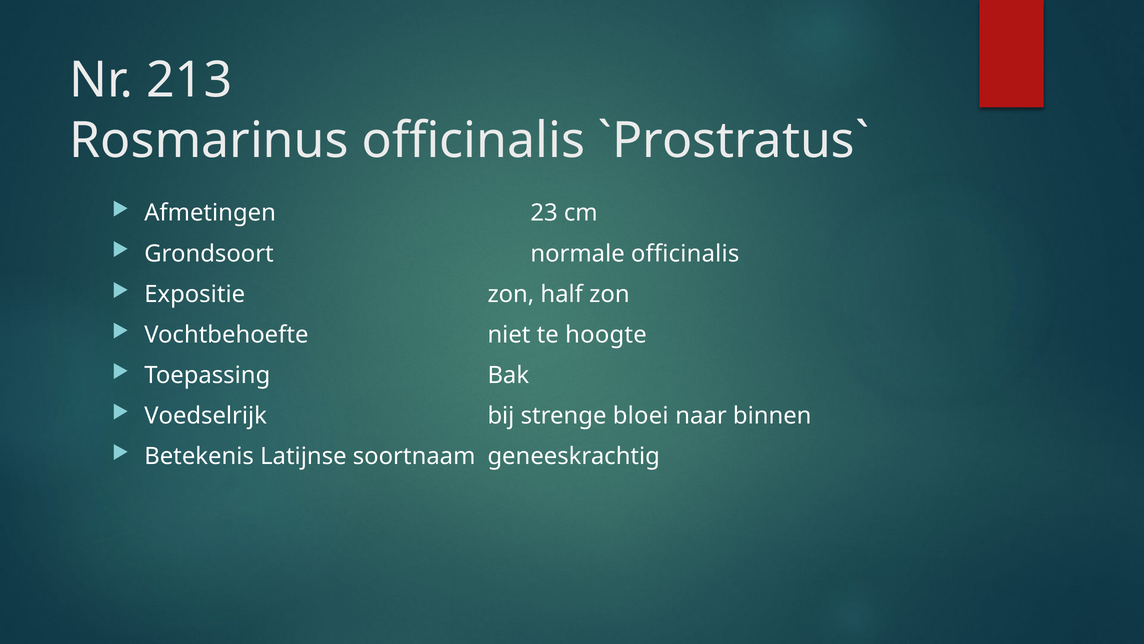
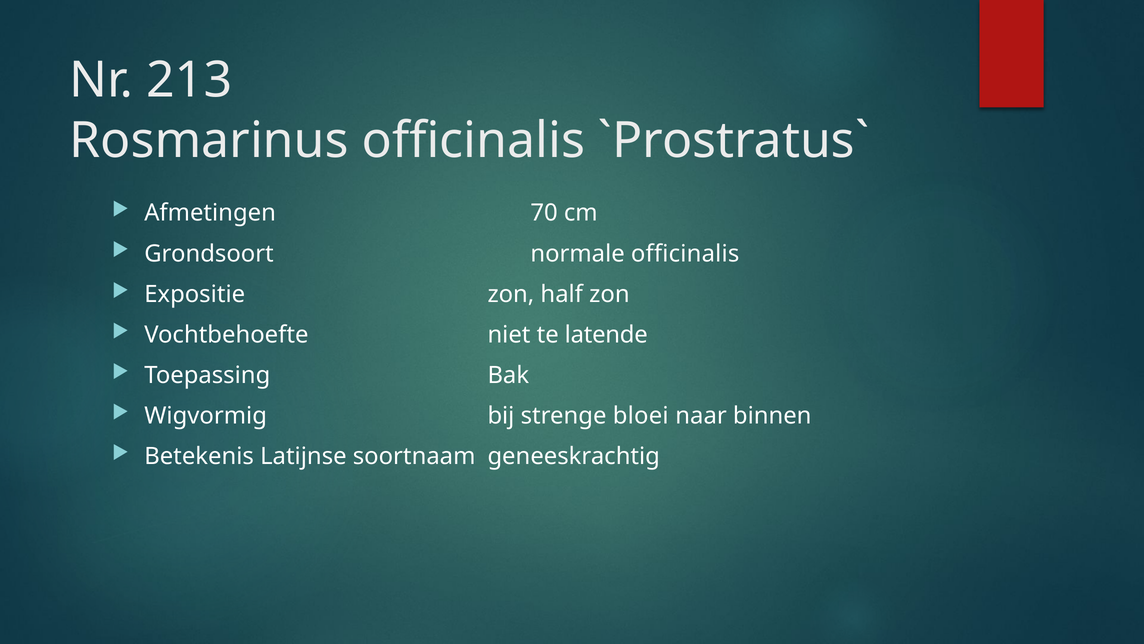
23: 23 -> 70
hoogte: hoogte -> latende
Voedselrijk: Voedselrijk -> Wigvormig
